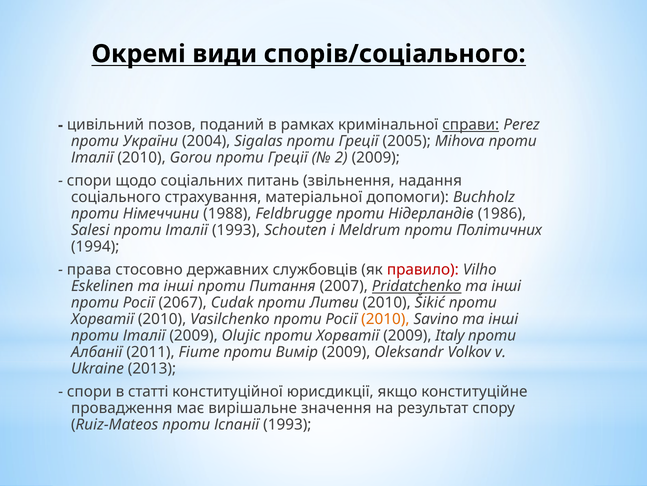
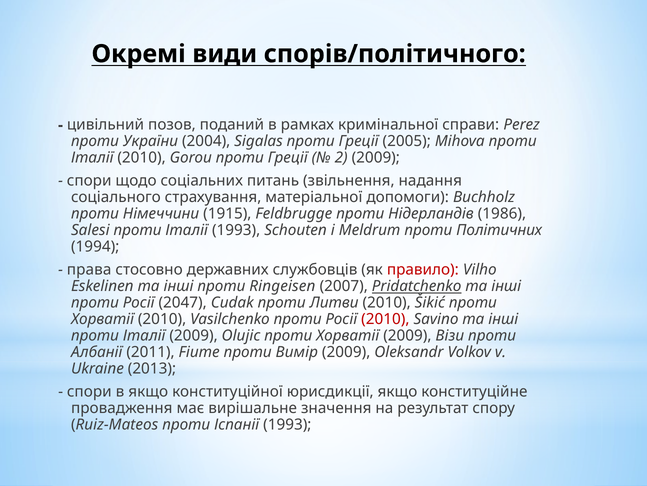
спорів/соціального: спорів/соціального -> спорів/політичного
справи underline: present -> none
1988: 1988 -> 1915
Питання: Питання -> Ringeisen
2067: 2067 -> 2047
2010 at (385, 319) colour: orange -> red
Italy: Italy -> Візи
в статті: статті -> якщо
